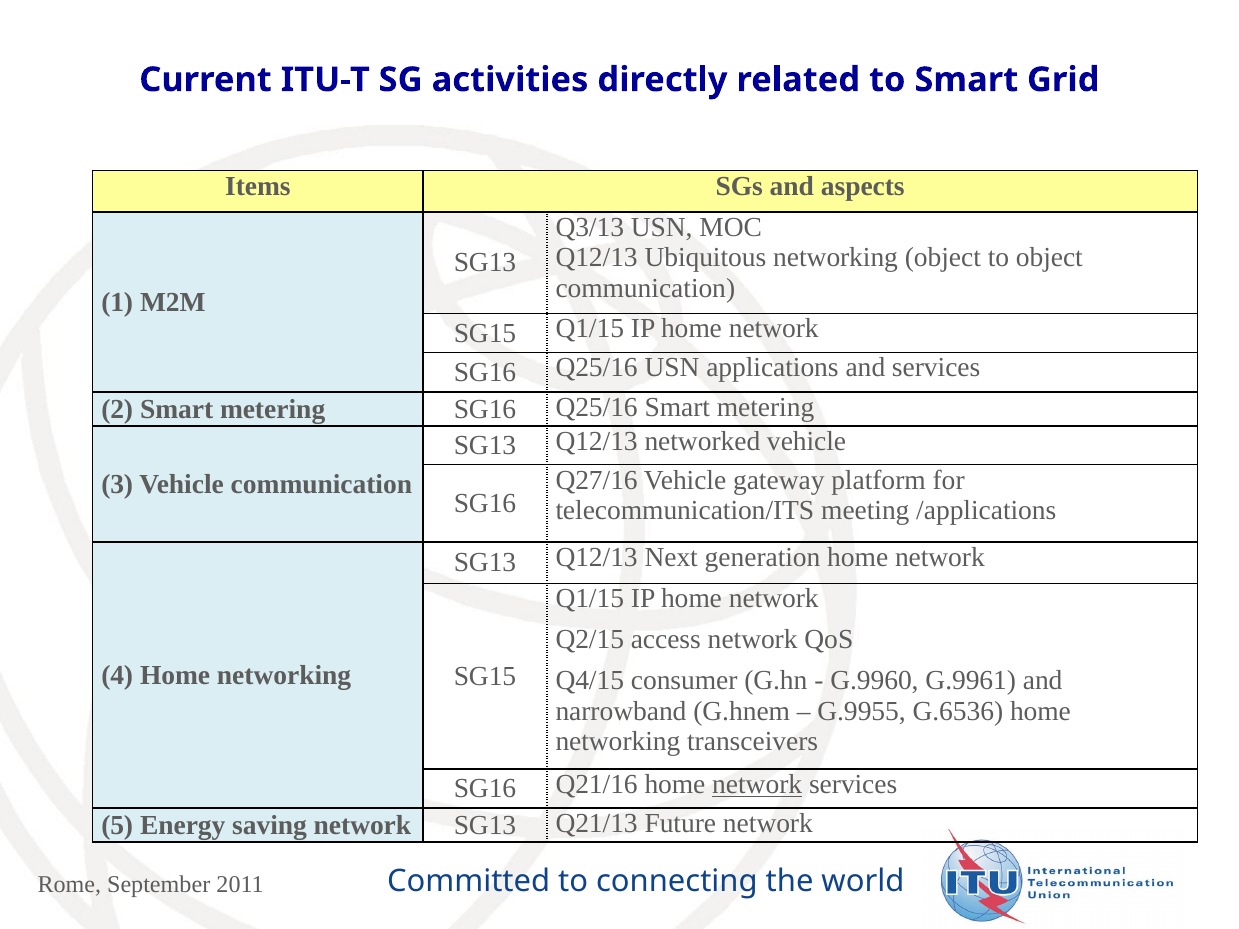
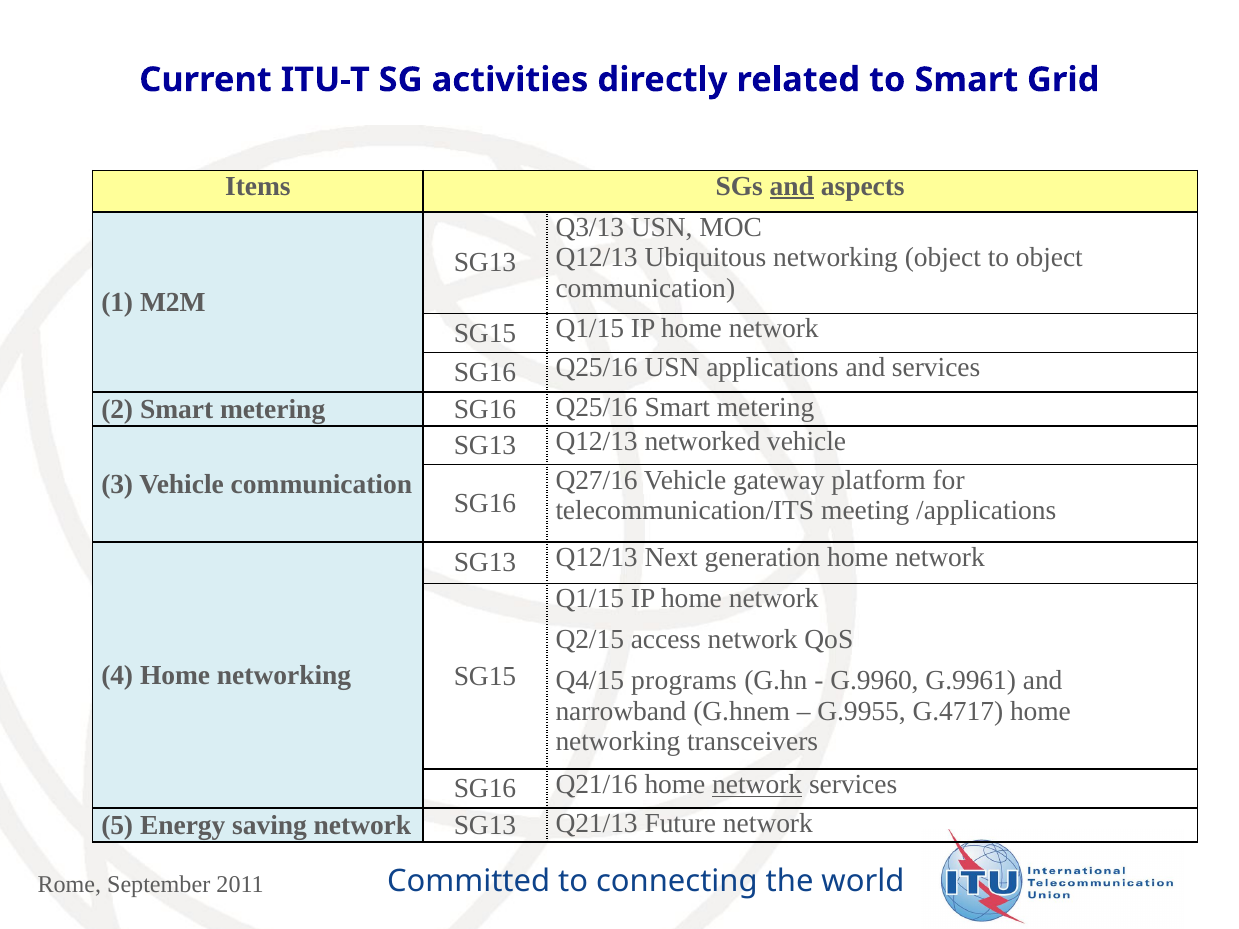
and at (792, 186) underline: none -> present
consumer: consumer -> programs
G.6536: G.6536 -> G.4717
